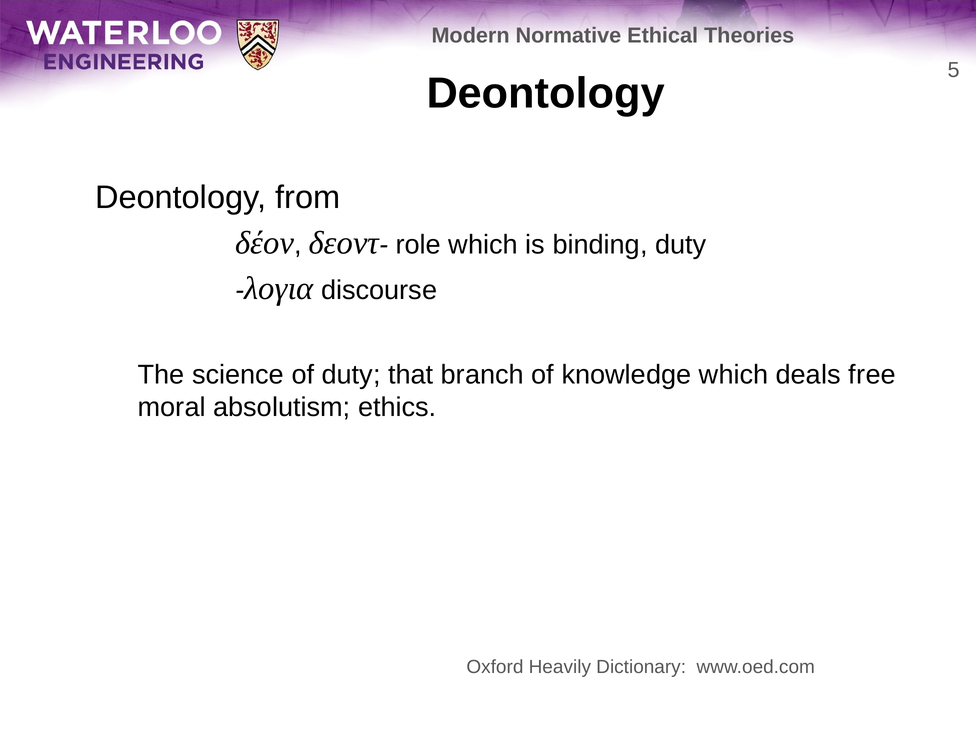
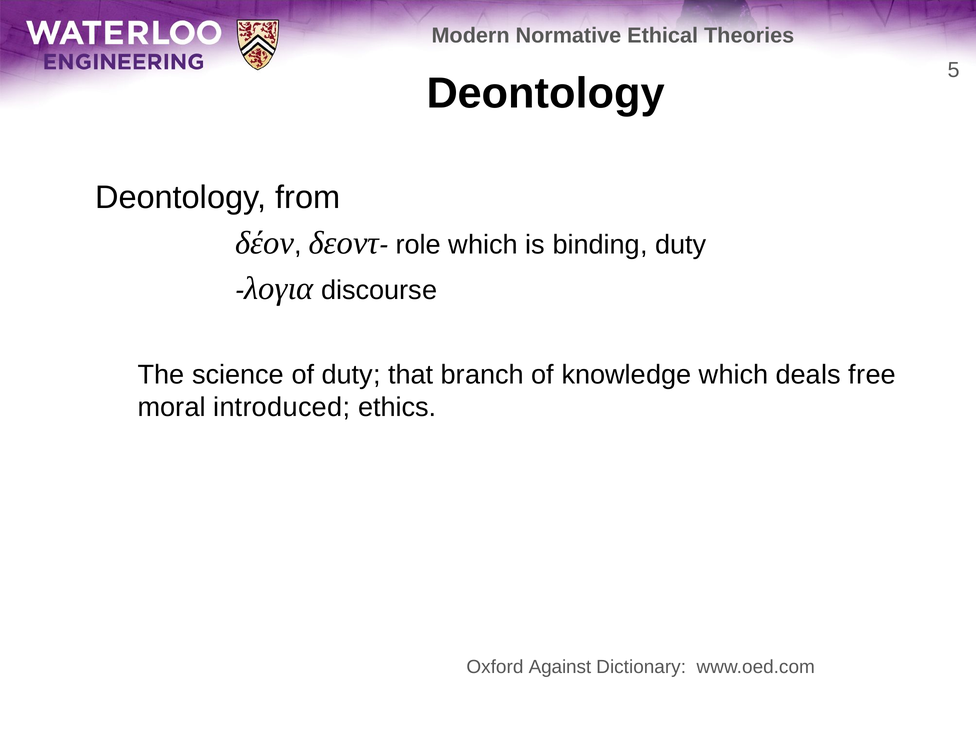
absolutism: absolutism -> introduced
Heavily: Heavily -> Against
